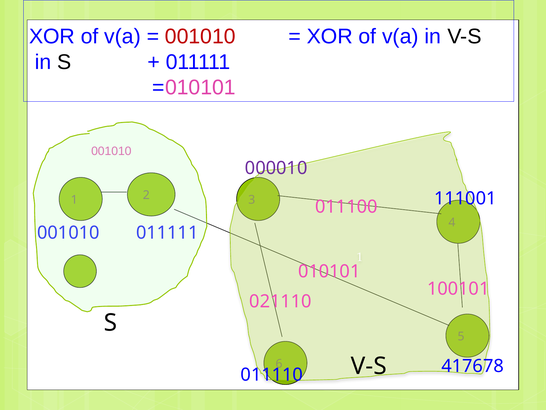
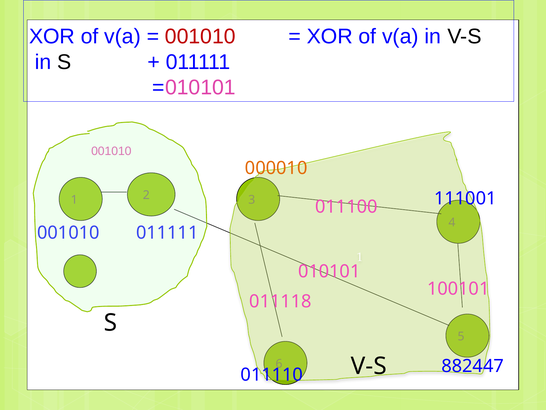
000010 colour: purple -> orange
021110: 021110 -> 011118
417678: 417678 -> 882447
